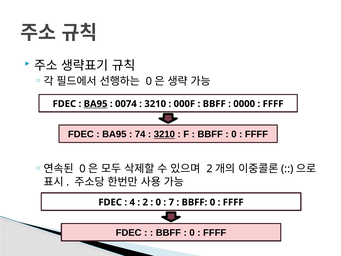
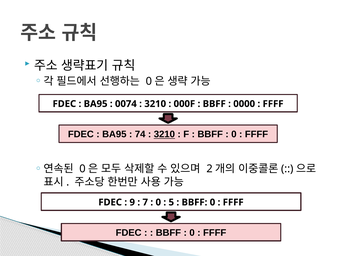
BA95 at (96, 104) underline: present -> none
4: 4 -> 9
2 at (145, 202): 2 -> 7
7: 7 -> 5
